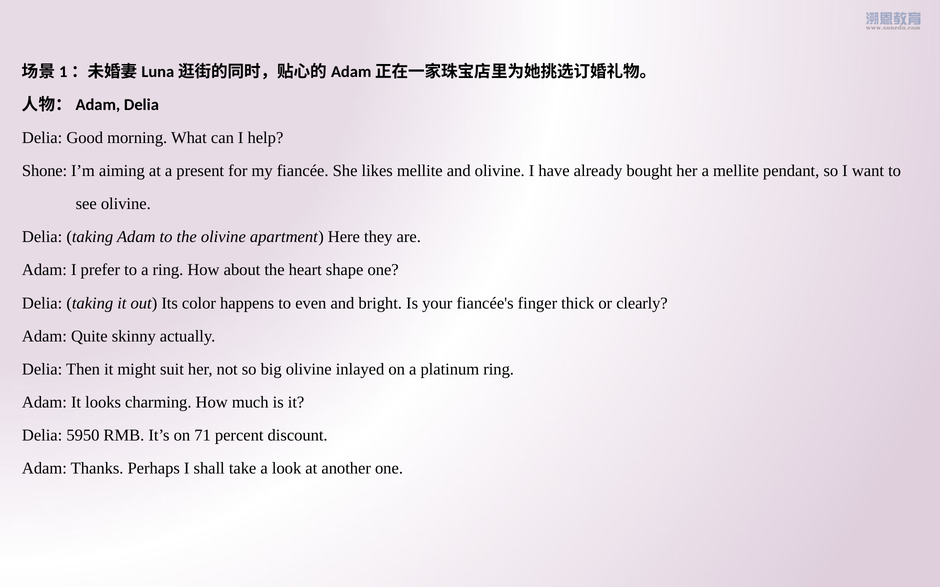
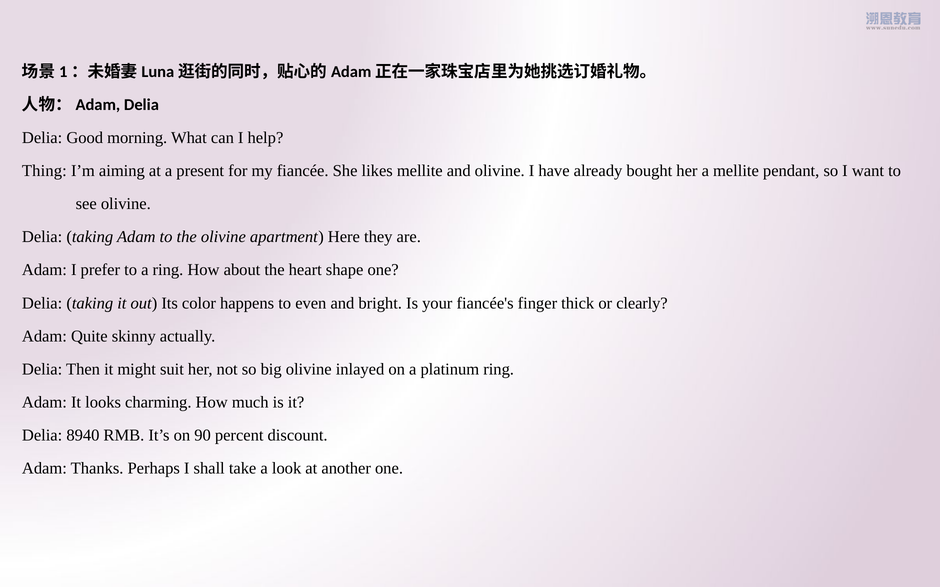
Shone: Shone -> Thing
5950: 5950 -> 8940
71: 71 -> 90
